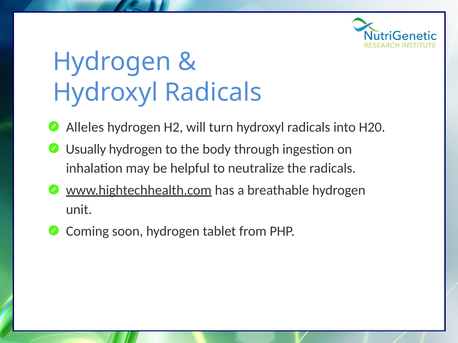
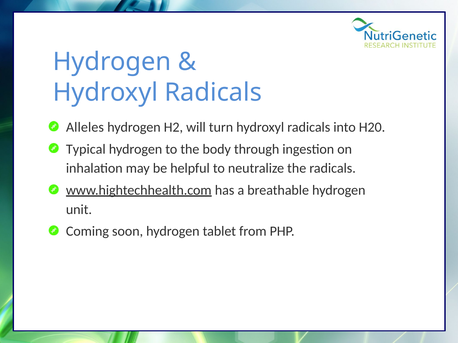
Usually: Usually -> Typical
